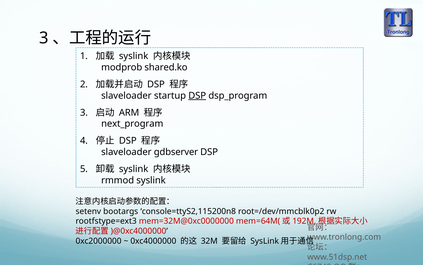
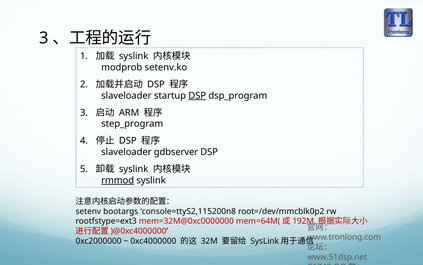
shared.ko: shared.ko -> setenv.ko
next_program: next_program -> step_program
rmmod underline: none -> present
